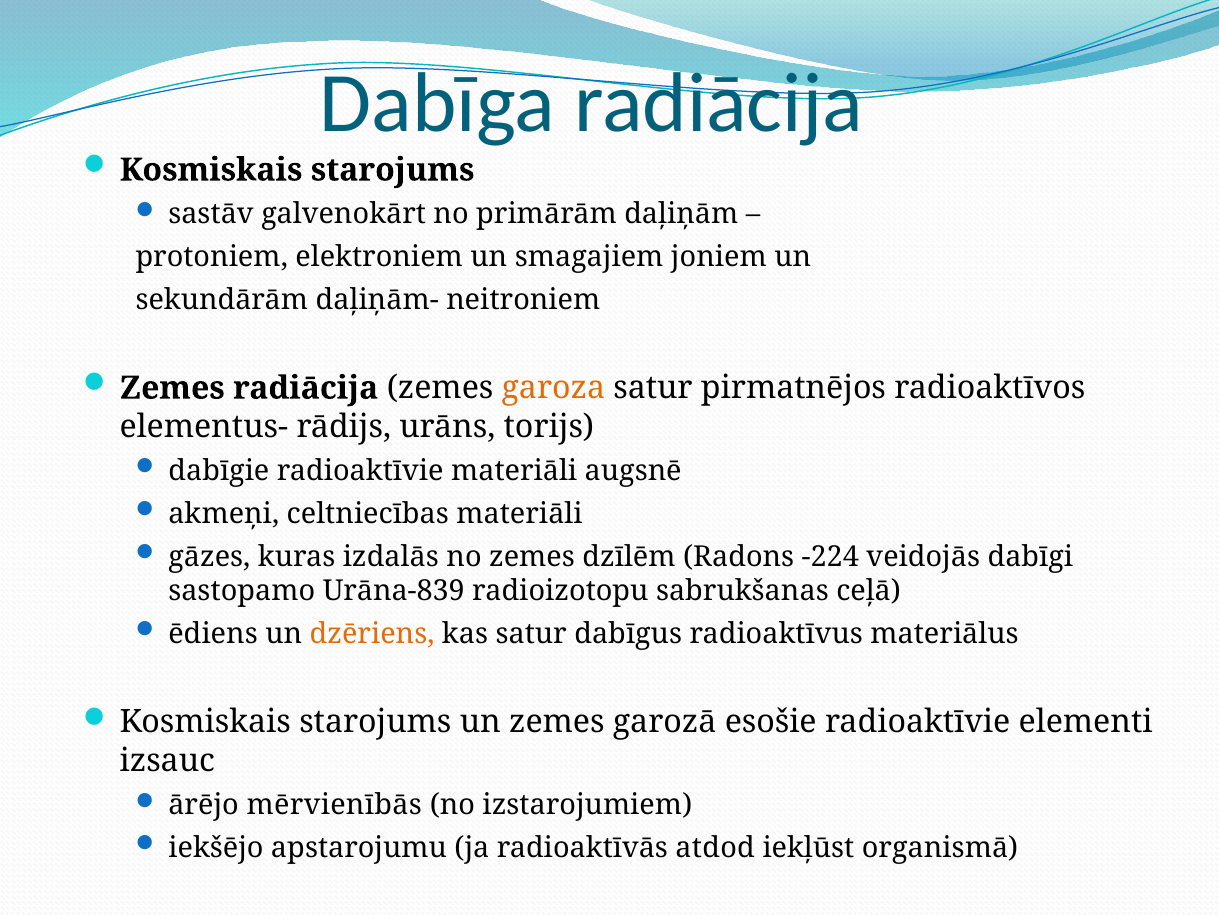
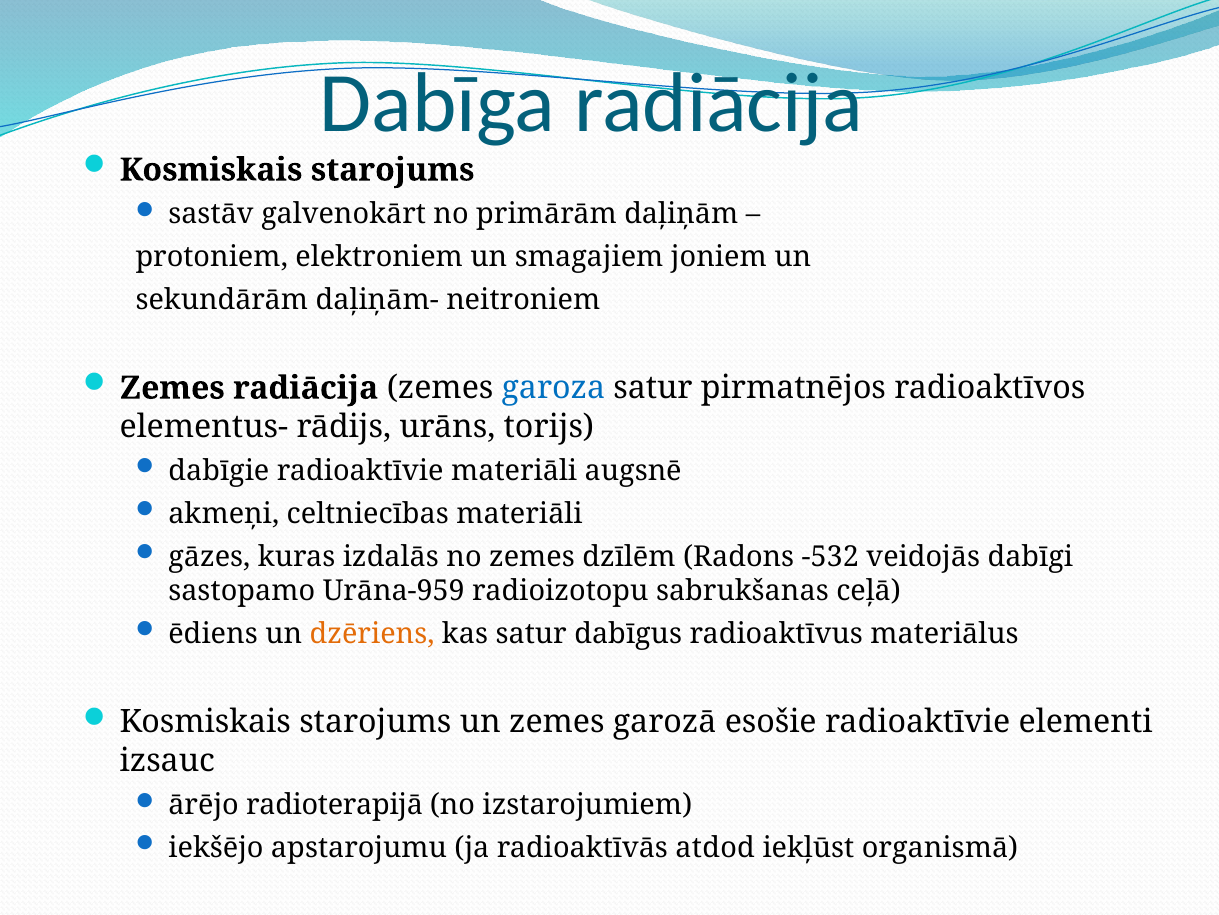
garoza colour: orange -> blue
-224: -224 -> -532
Urāna-839: Urāna-839 -> Urāna-959
mērvienībās: mērvienībās -> radioterapijā
